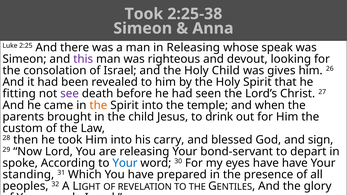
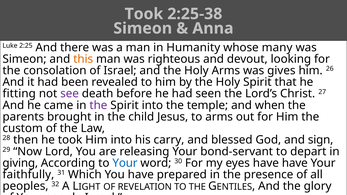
in Releasing: Releasing -> Humanity
speak: speak -> many
this colour: purple -> orange
Holy Child: Child -> Arms
the at (98, 105) colour: orange -> purple
to drink: drink -> arms
spoke: spoke -> giving
standing: standing -> faithfully
